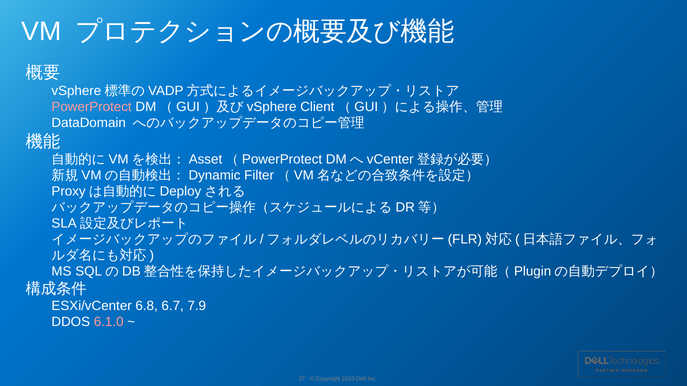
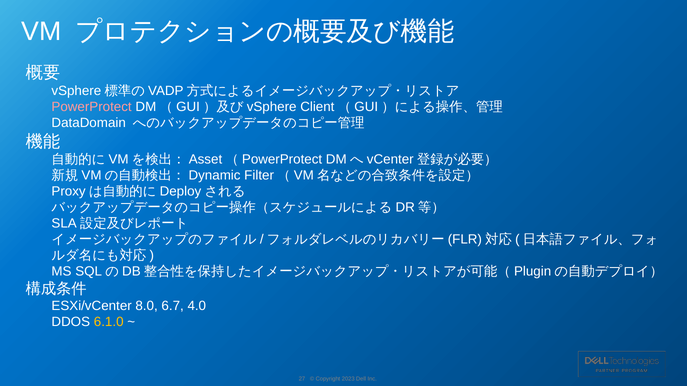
6.8: 6.8 -> 8.0
7.9: 7.9 -> 4.0
6.1.0 colour: pink -> yellow
